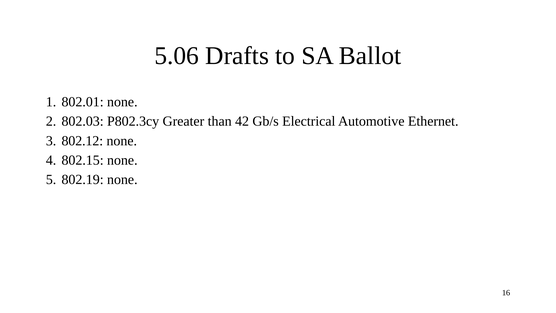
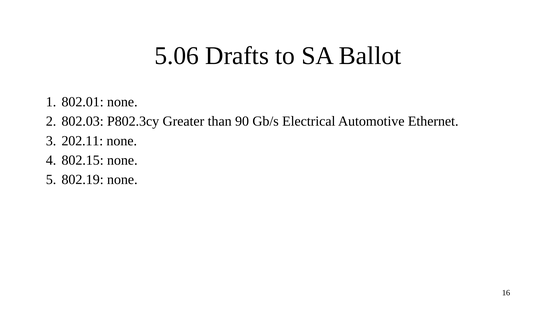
42: 42 -> 90
802.12: 802.12 -> 202.11
